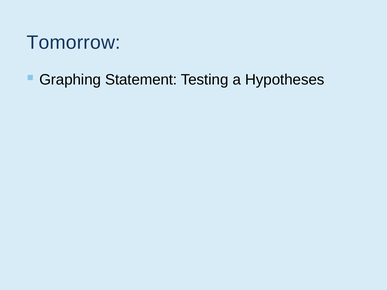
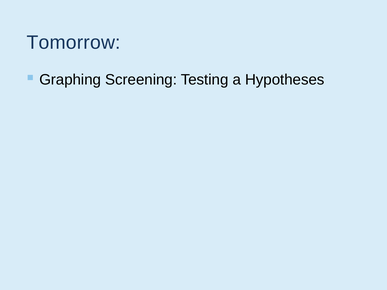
Statement: Statement -> Screening
